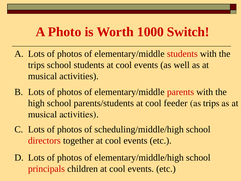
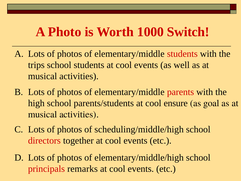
feeder: feeder -> ensure
as trips: trips -> goal
children: children -> remarks
